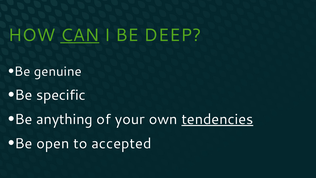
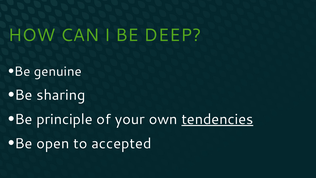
CAN underline: present -> none
specific: specific -> sharing
anything: anything -> principle
